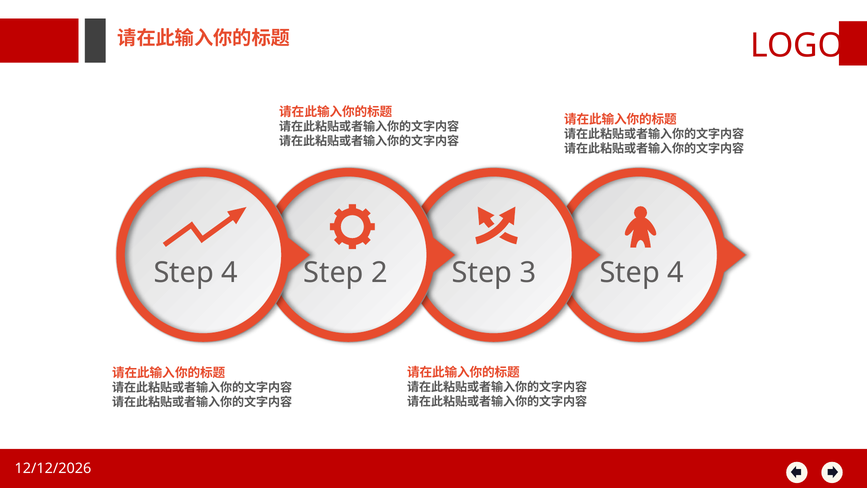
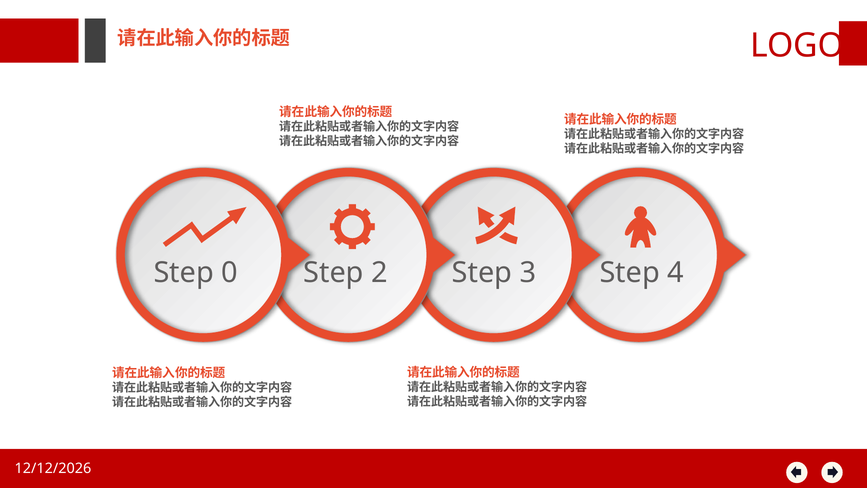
4 at (230, 272): 4 -> 0
